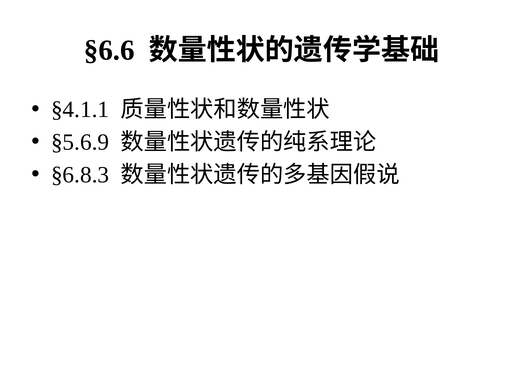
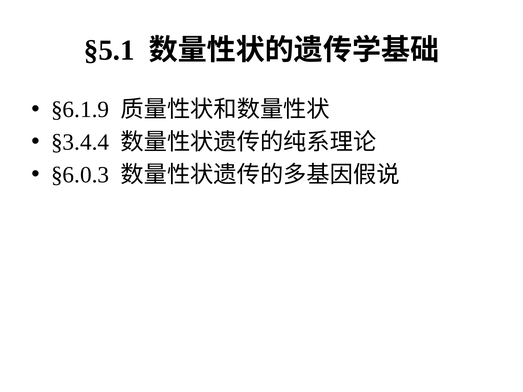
§6.6: §6.6 -> §5.1
§4.1.1: §4.1.1 -> §6.1.9
§5.6.9: §5.6.9 -> §3.4.4
§6.8.3: §6.8.3 -> §6.0.3
